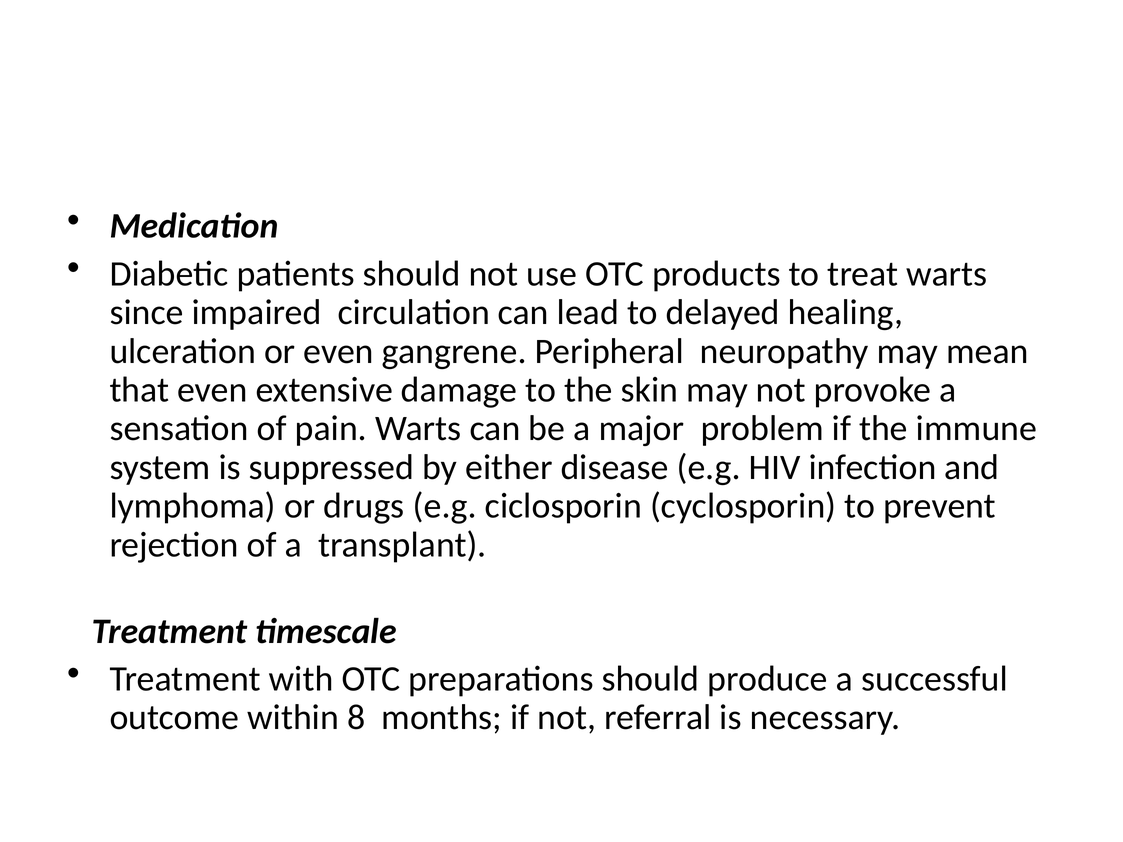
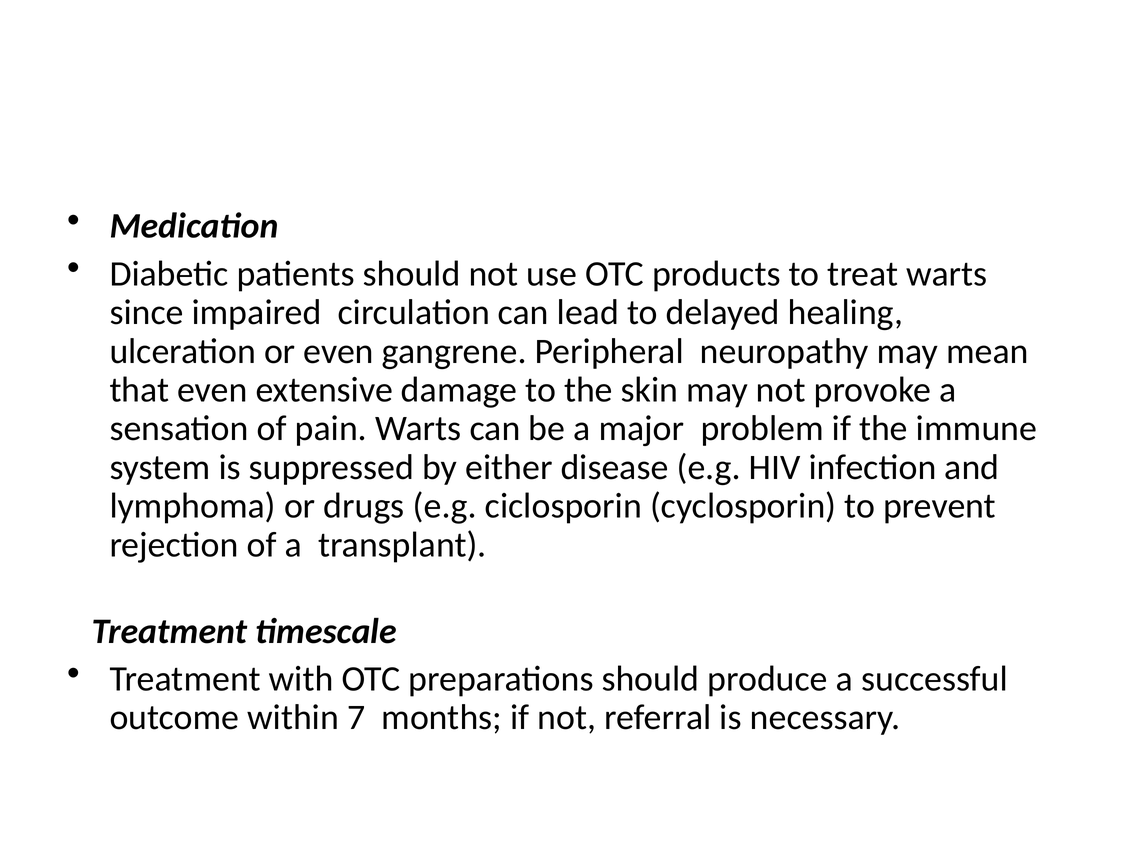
8: 8 -> 7
